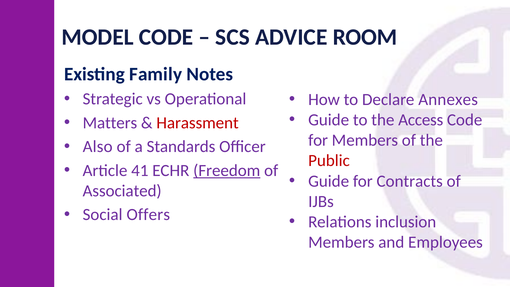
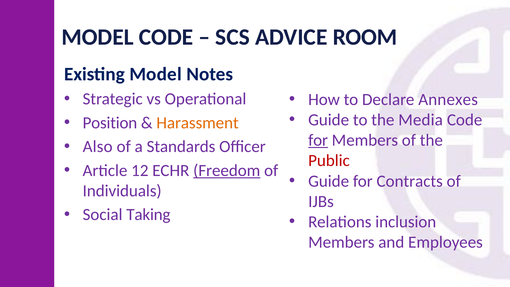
Existing Family: Family -> Model
Access: Access -> Media
Matters: Matters -> Position
Harassment colour: red -> orange
for at (318, 140) underline: none -> present
41: 41 -> 12
Associated: Associated -> Individuals
Offers: Offers -> Taking
